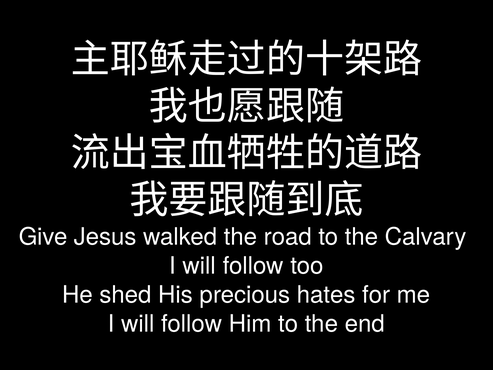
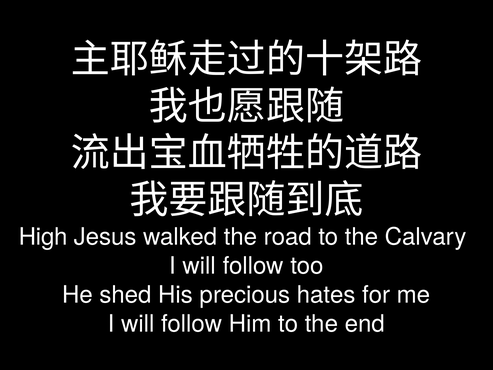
Give: Give -> High
